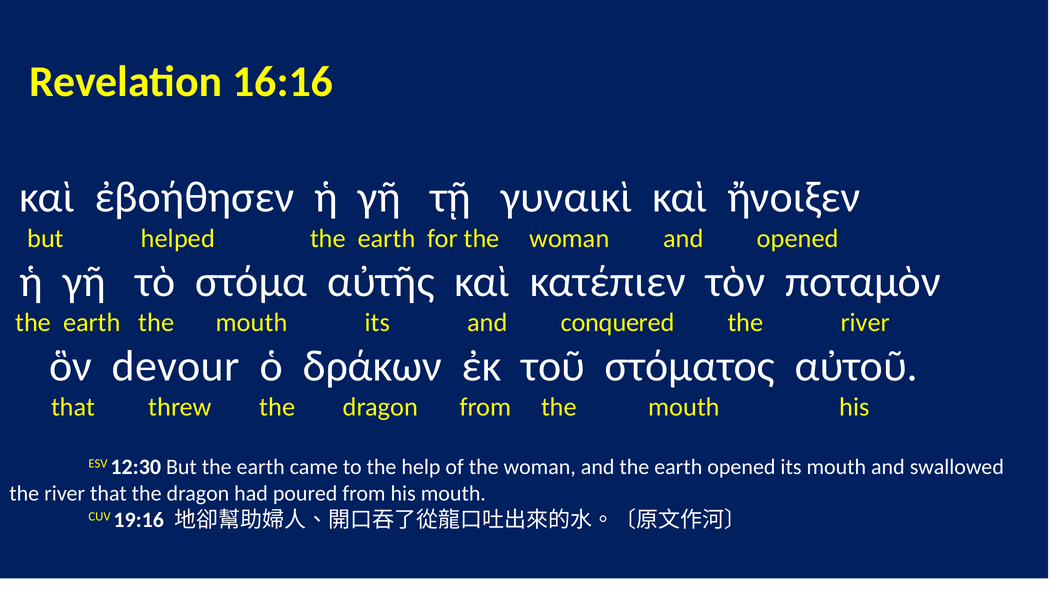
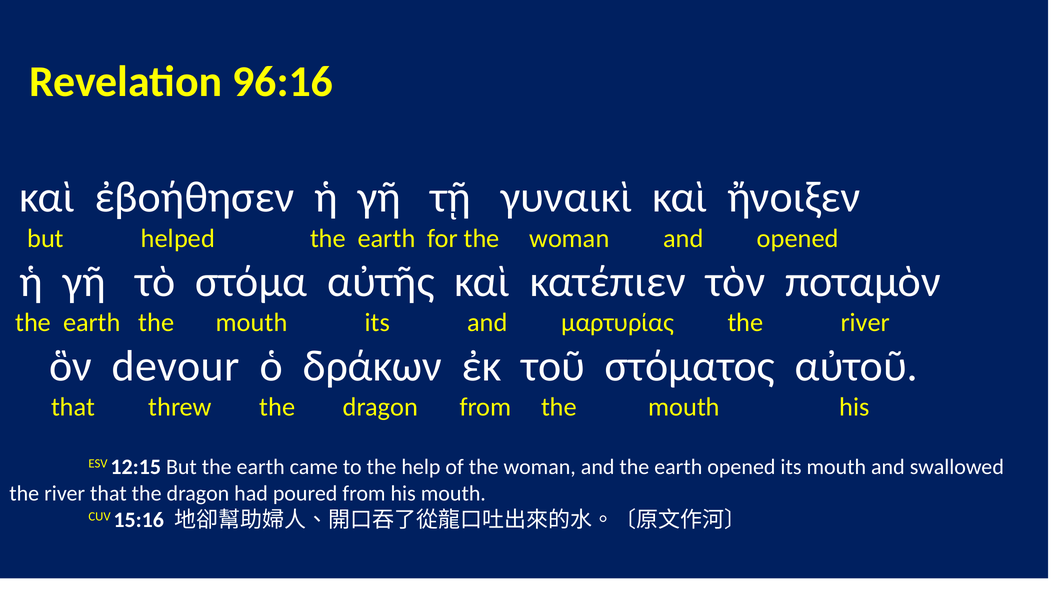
16:16: 16:16 -> 96:16
conquered: conquered -> μαρτυρίας
12:30: 12:30 -> 12:15
19:16: 19:16 -> 15:16
